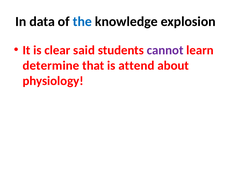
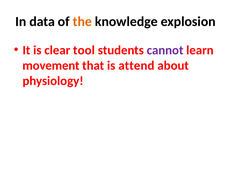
the colour: blue -> orange
said: said -> tool
determine: determine -> movement
